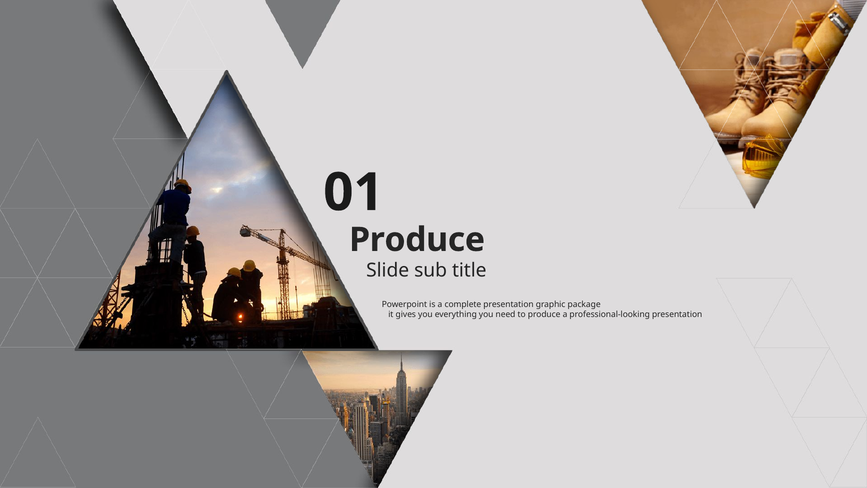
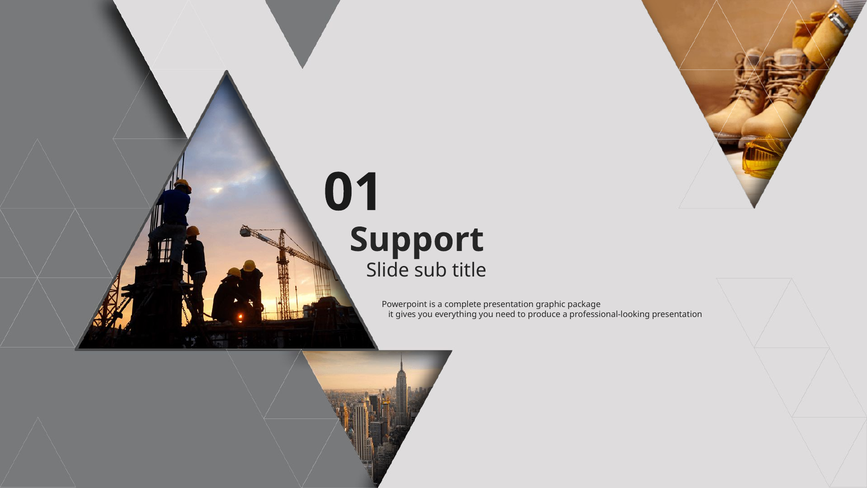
Produce at (417, 240): Produce -> Support
